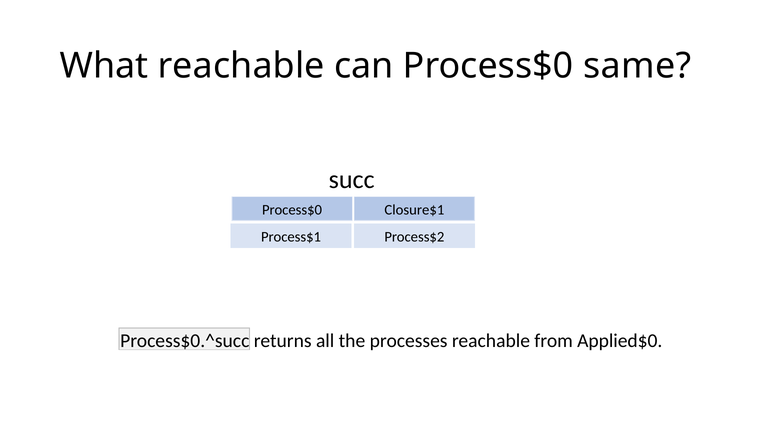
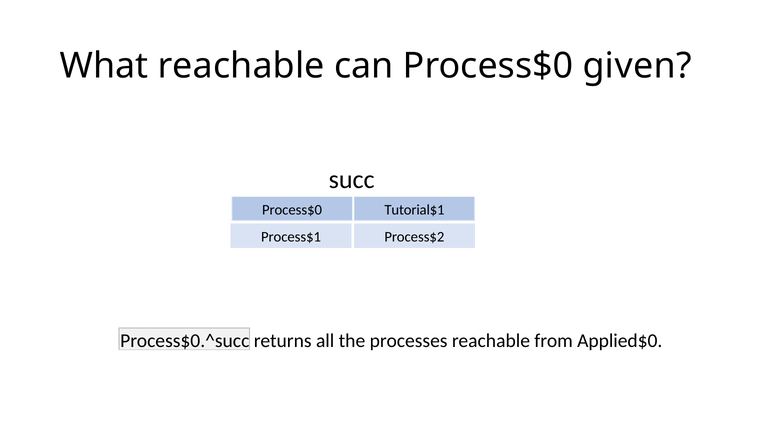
same: same -> given
Closure$1: Closure$1 -> Tutorial$1
